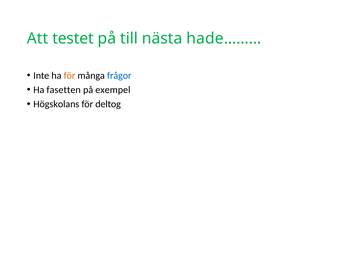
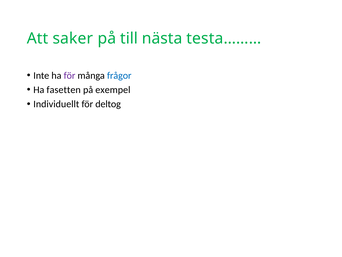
testet: testet -> saker
hade………: hade……… -> testa………
för at (70, 75) colour: orange -> purple
Högskolans: Högskolans -> Individuellt
